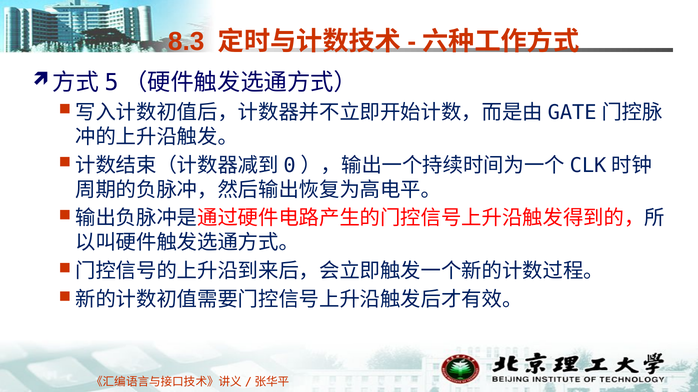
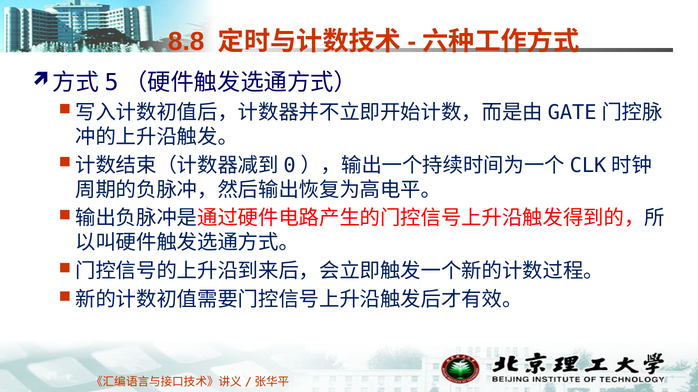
8.3: 8.3 -> 8.8
